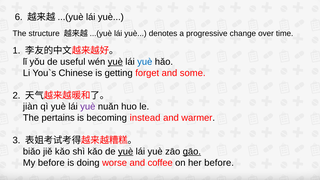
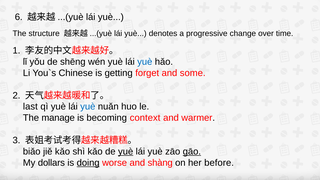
useful: useful -> shēng
yuè at (115, 62) underline: present -> none
jiàn: jiàn -> last
yuè at (88, 107) colour: purple -> blue
pertains: pertains -> manage
instead: instead -> context
My before: before -> dollars
doing underline: none -> present
coffee: coffee -> shàng
